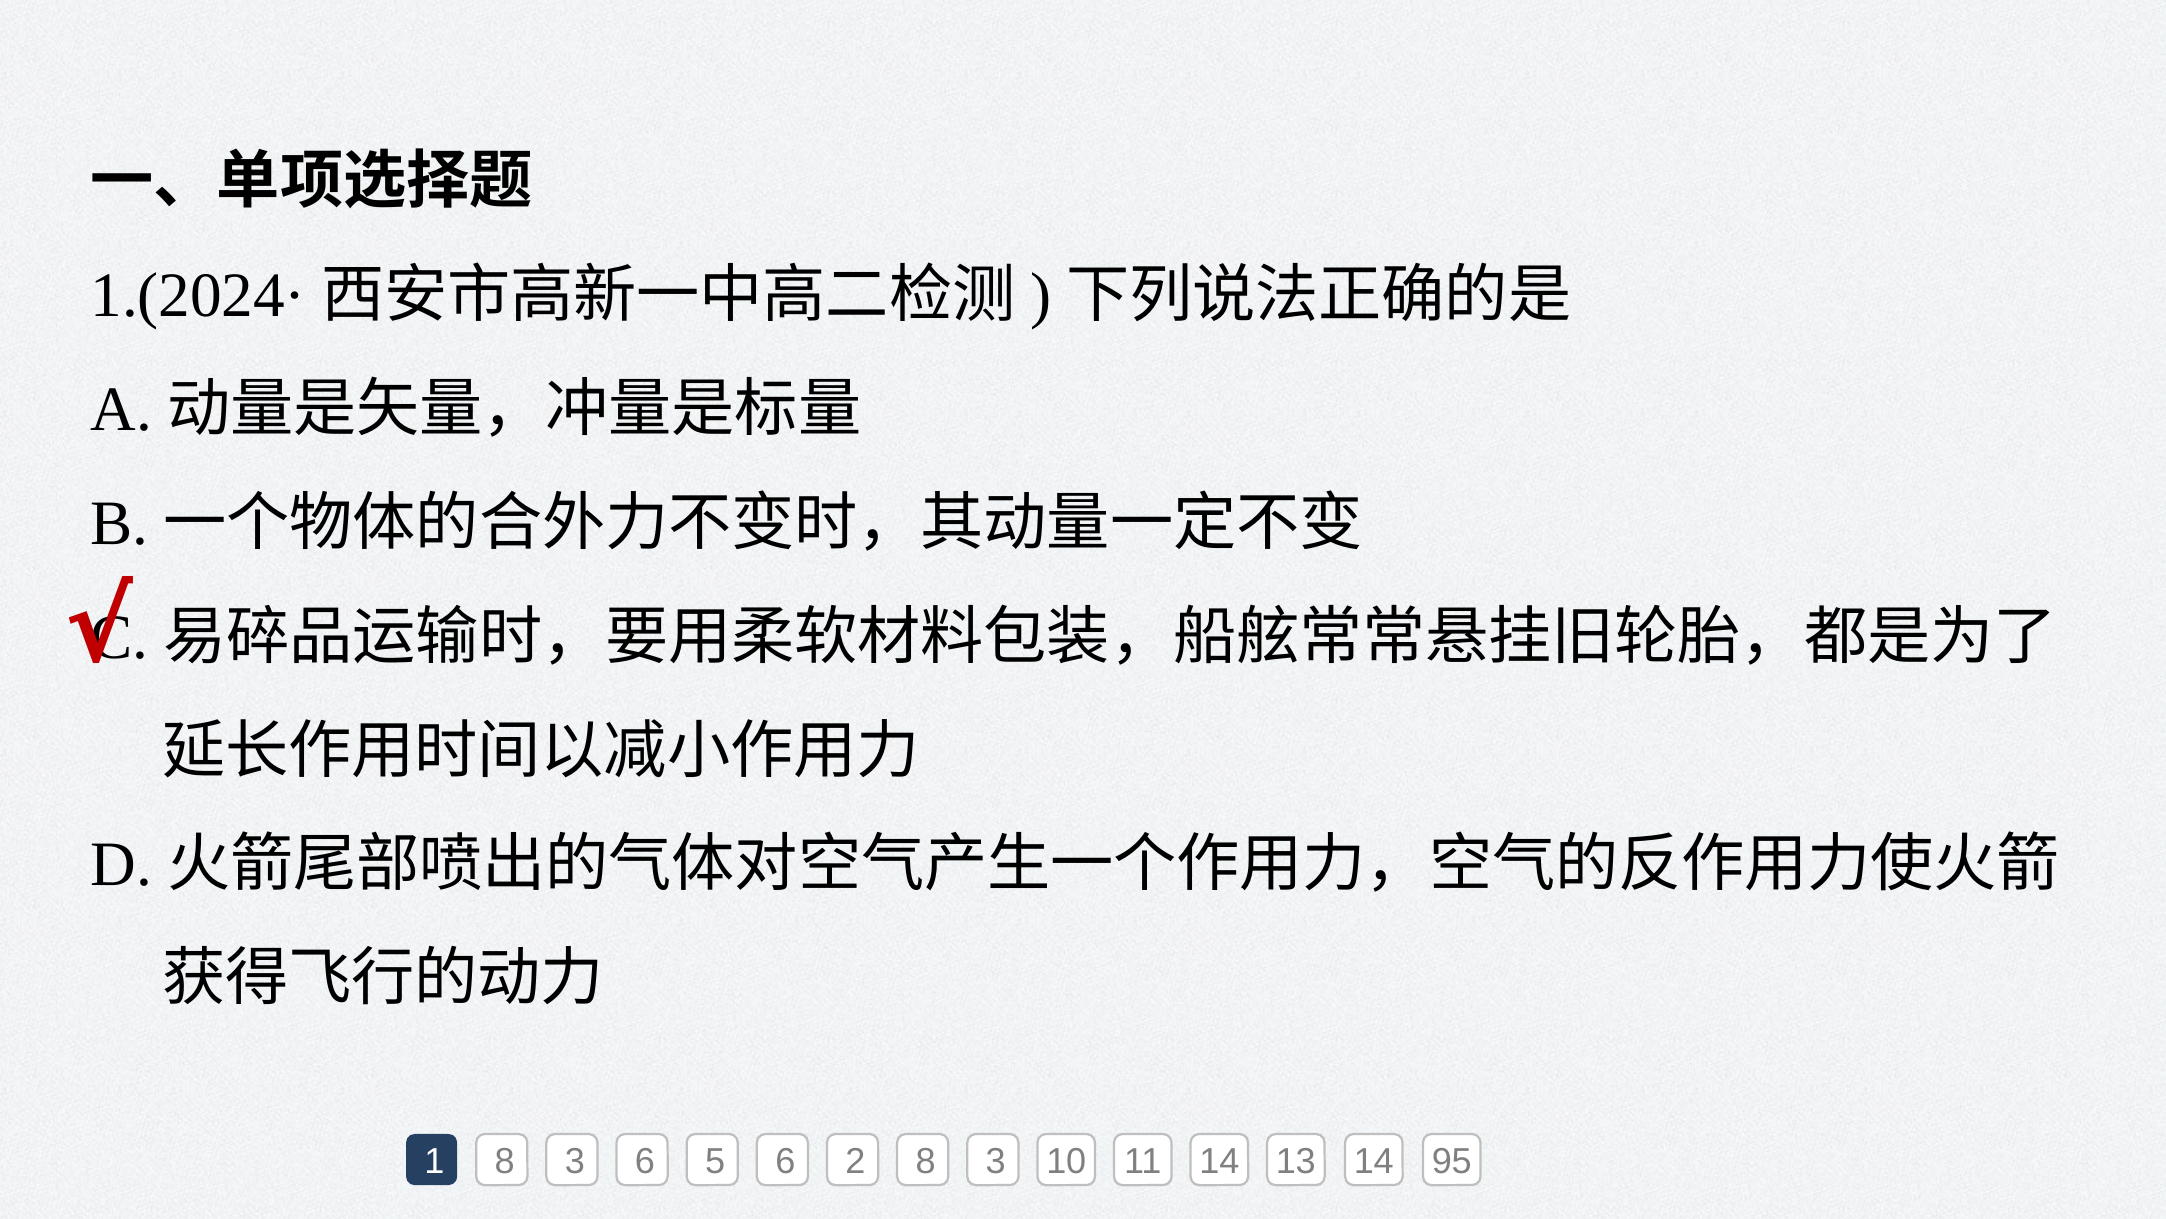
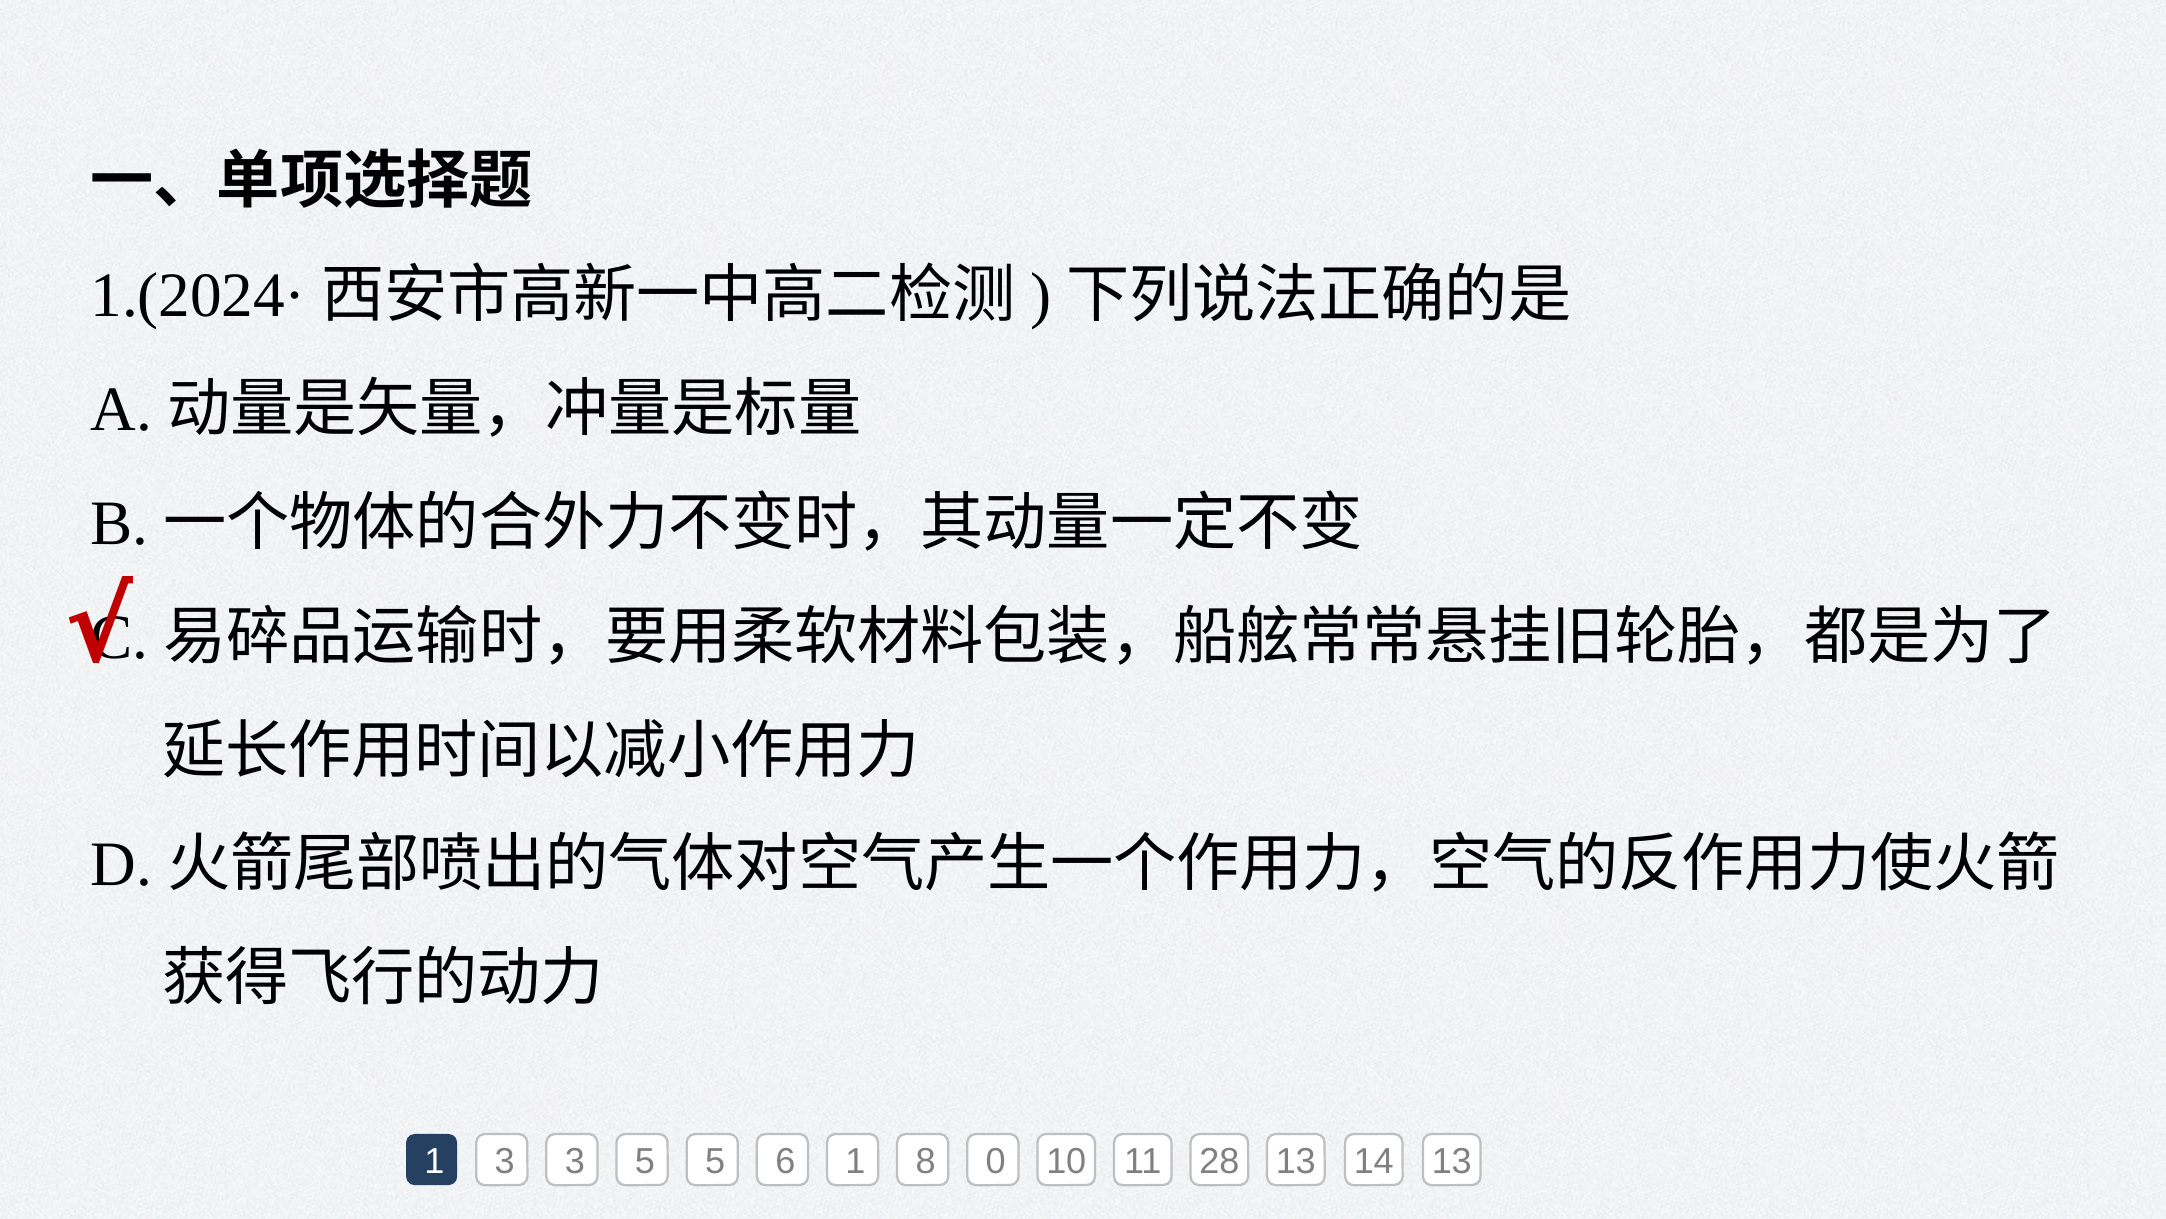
1 8: 8 -> 3
3 6: 6 -> 5
6 2: 2 -> 1
3 at (996, 1162): 3 -> 0
11 14: 14 -> 28
14 95: 95 -> 13
